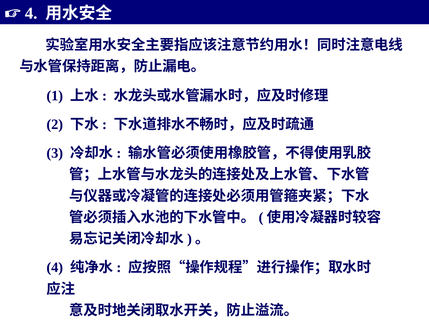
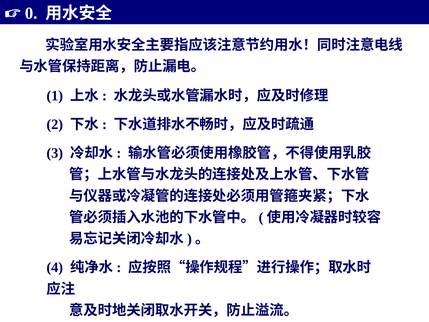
4 at (31, 13): 4 -> 0
